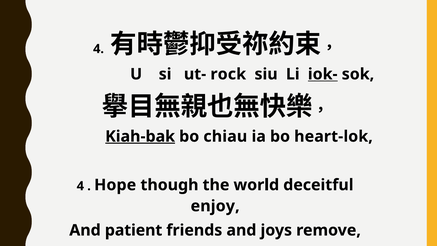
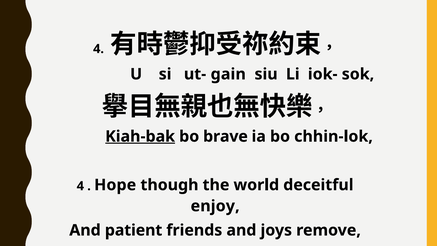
rock: rock -> gain
iok- underline: present -> none
chiau: chiau -> brave
heart-lok: heart-lok -> chhin-lok
